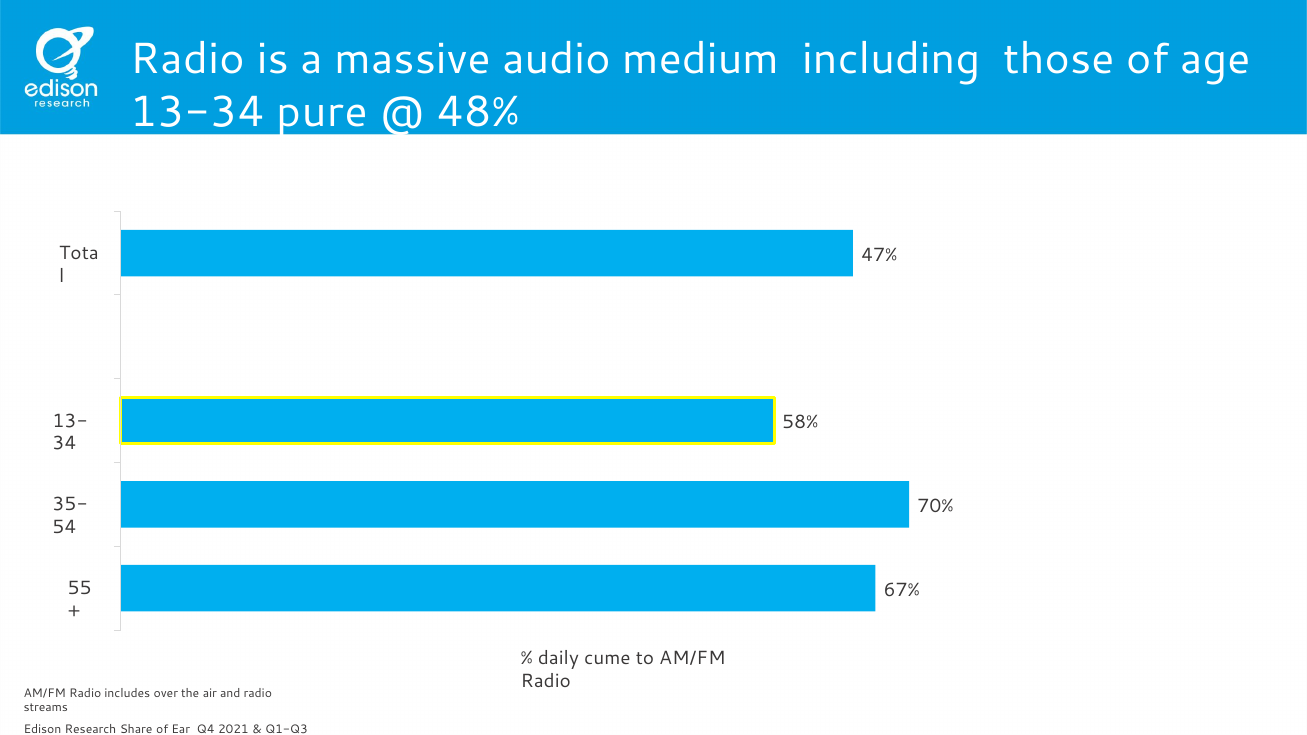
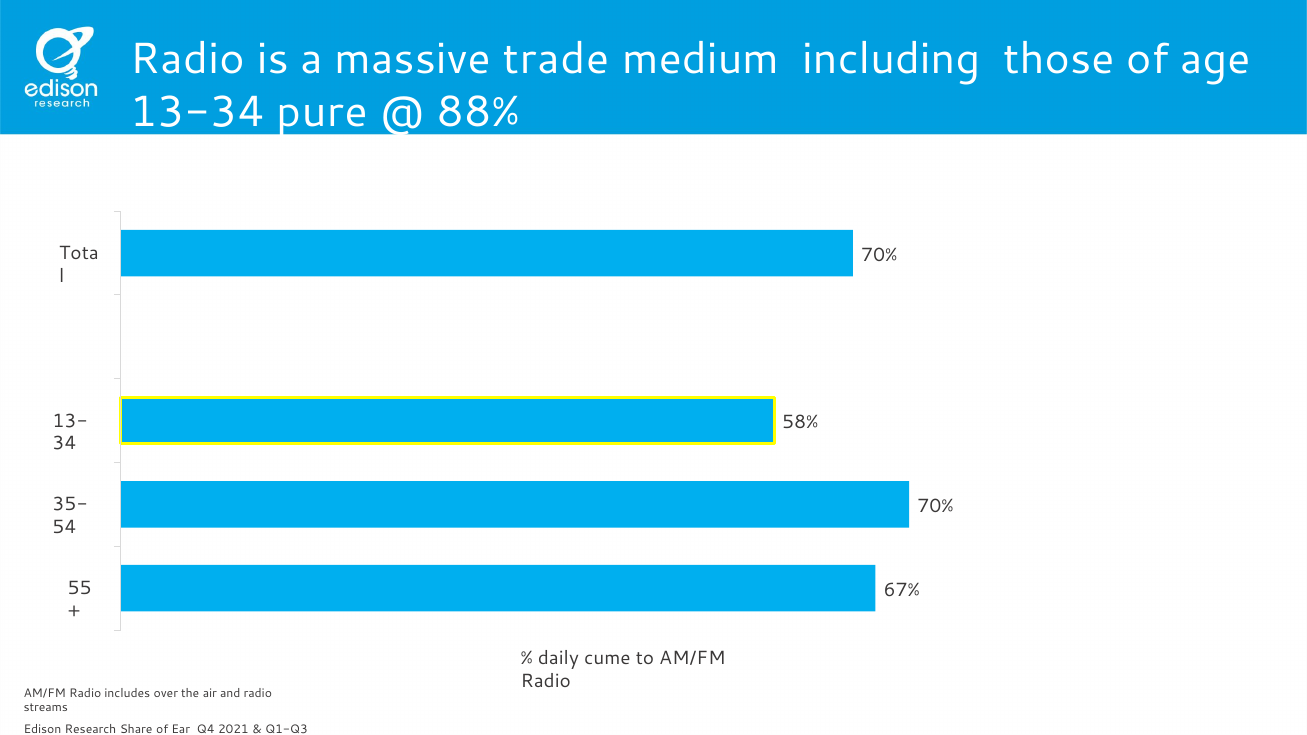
audio: audio -> trade
48%: 48% -> 88%
47% at (879, 255): 47% -> 70%
